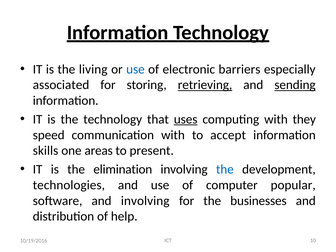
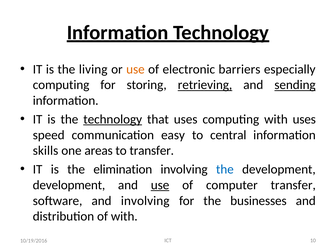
use at (135, 69) colour: blue -> orange
associated at (61, 85): associated -> computing
technology at (113, 119) underline: none -> present
uses at (186, 119) underline: present -> none
with they: they -> uses
communication with: with -> easy
accept: accept -> central
to present: present -> transfer
technologies at (69, 185): technologies -> development
use at (160, 185) underline: none -> present
computer popular: popular -> transfer
of help: help -> with
